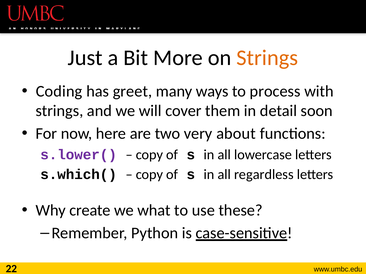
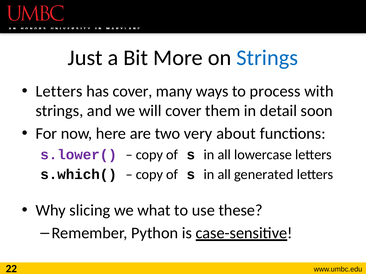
Strings at (267, 58) colour: orange -> blue
Coding at (59, 92): Coding -> Letters
has greet: greet -> cover
regardless: regardless -> generated
create: create -> slicing
